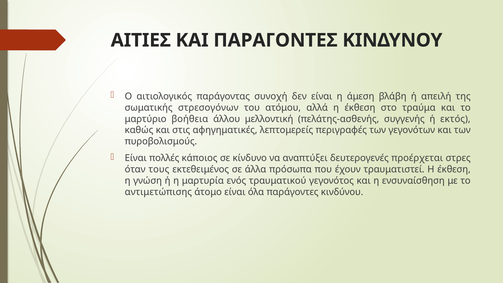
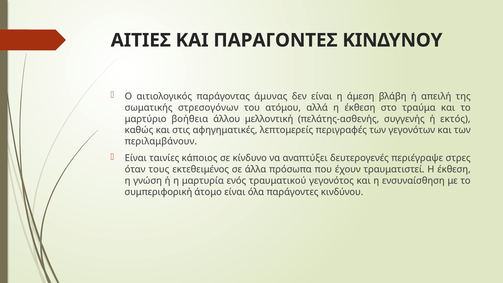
συνοχή: συνοχή -> άμυνας
πυροβολισμούς: πυροβολισμούς -> περιλαμβάνουν
πολλές: πολλές -> ταινίες
προέρχεται: προέρχεται -> περιέγραψε
αντιμετώπισης: αντιμετώπισης -> συμπεριφορική
